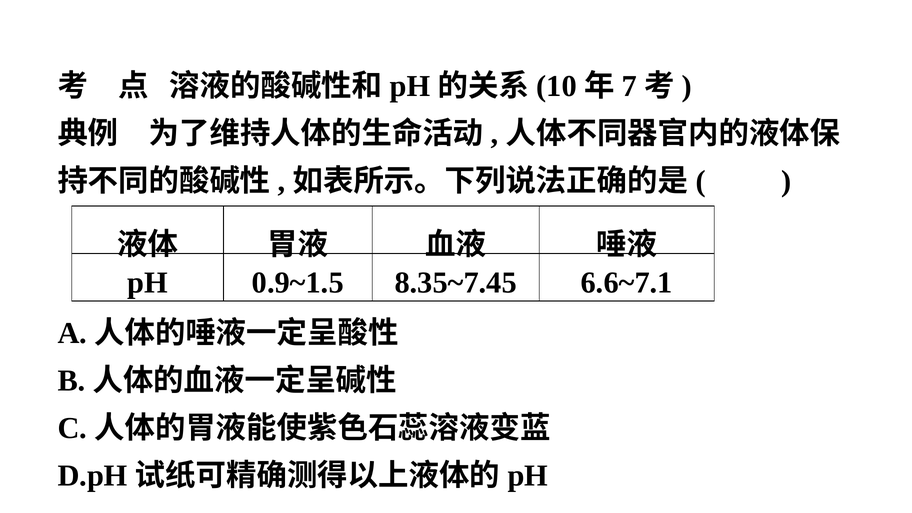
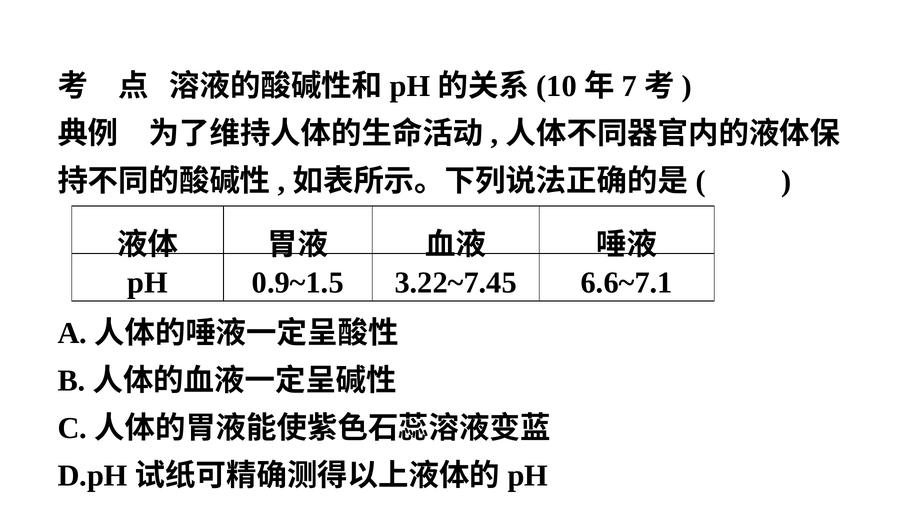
8.35~7.45: 8.35~7.45 -> 3.22~7.45
